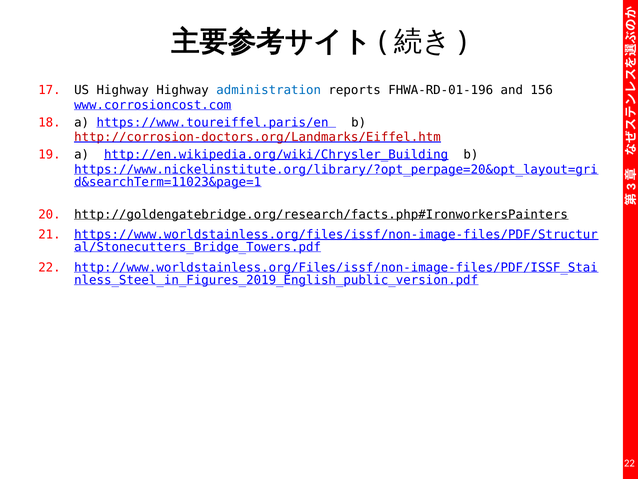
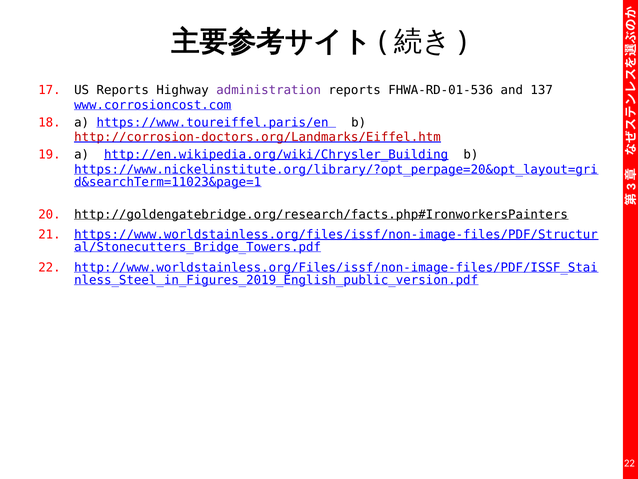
US Highway: Highway -> Reports
administration colour: blue -> purple
FHWA-RD-01-196: FHWA-RD-01-196 -> FHWA-RD-01-536
156: 156 -> 137
